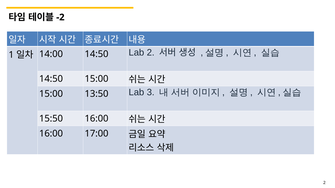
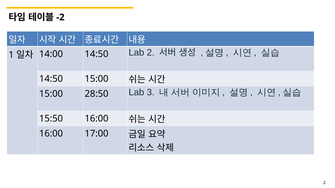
13:50: 13:50 -> 28:50
